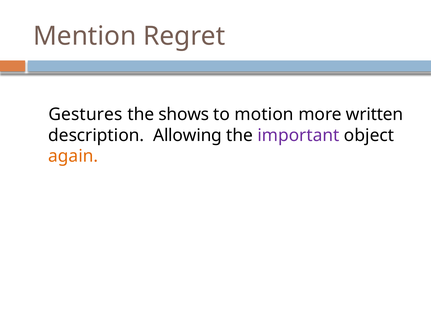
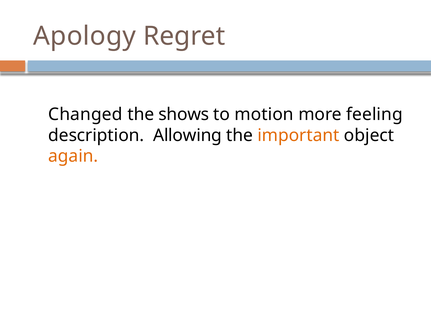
Mention: Mention -> Apology
Gestures: Gestures -> Changed
written: written -> feeling
important colour: purple -> orange
